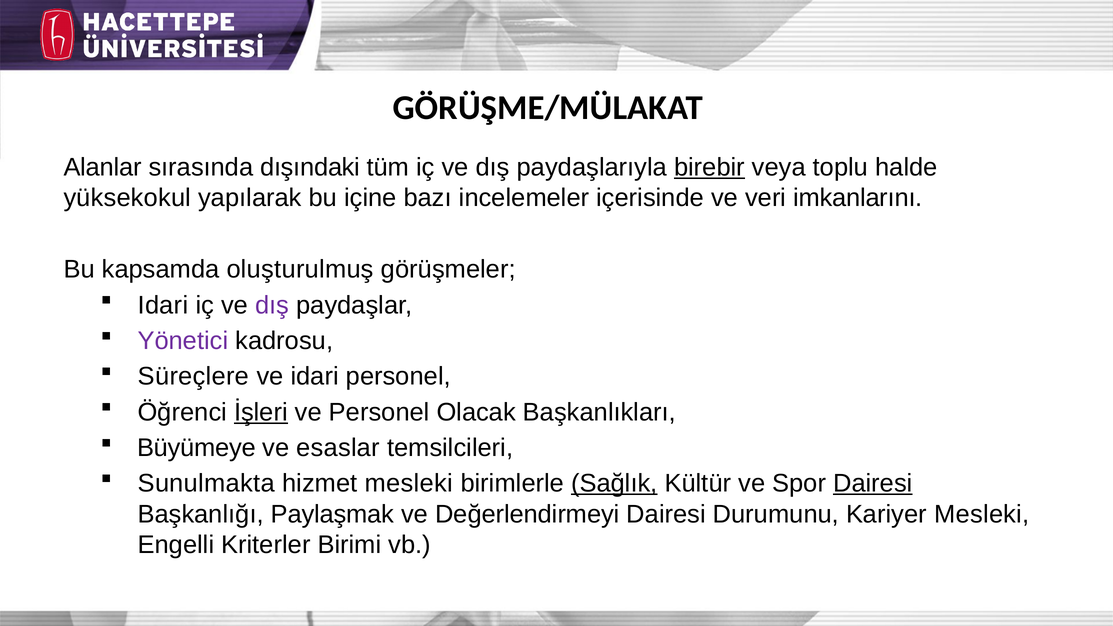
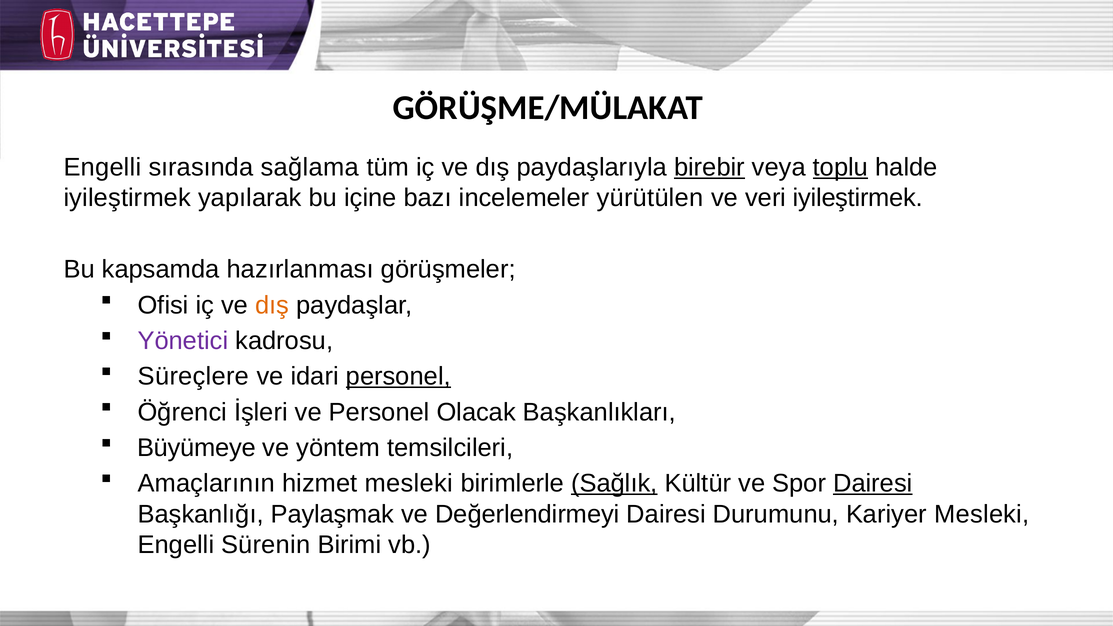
Alanlar at (103, 167): Alanlar -> Engelli
dışındaki: dışındaki -> sağlama
toplu underline: none -> present
yüksekokul at (127, 198): yüksekokul -> iyileştirmek
içerisinde: içerisinde -> yürütülen
veri imkanlarını: imkanlarını -> iyileştirmek
oluşturulmuş: oluşturulmuş -> hazırlanması
Idari at (163, 305): Idari -> Ofisi
dış at (272, 305) colour: purple -> orange
personel at (398, 377) underline: none -> present
İşleri underline: present -> none
esaslar: esaslar -> yöntem
Sunulmakta: Sunulmakta -> Amaçlarının
Kriterler: Kriterler -> Sürenin
